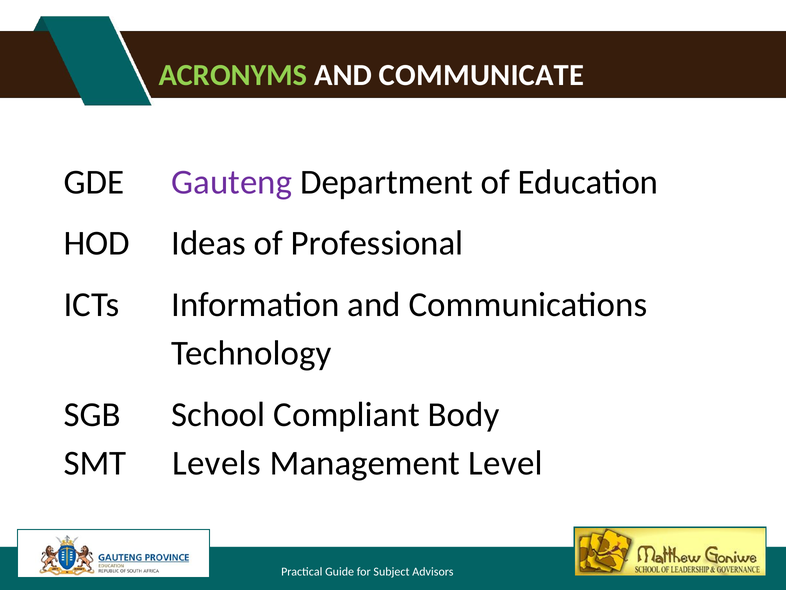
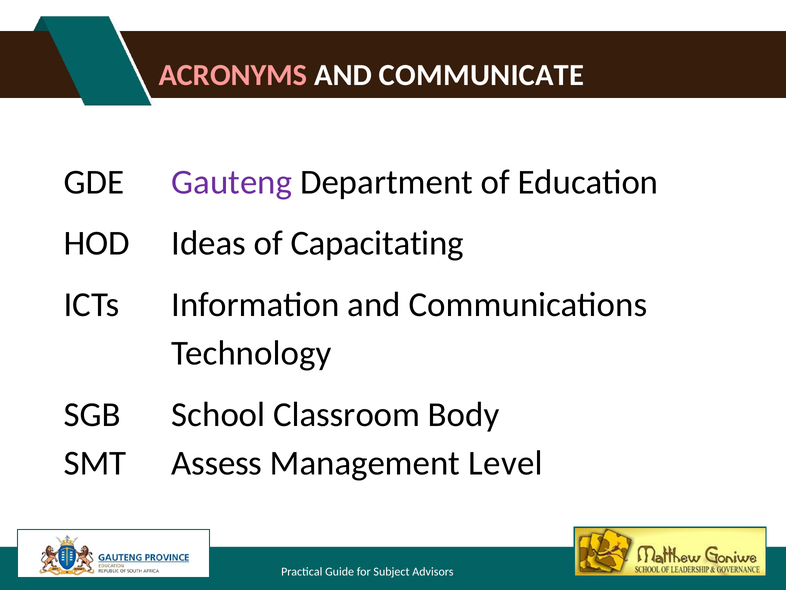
ACRONYMS colour: light green -> pink
Professional: Professional -> Capacitating
Compliant: Compliant -> Classroom
Levels: Levels -> Assess
